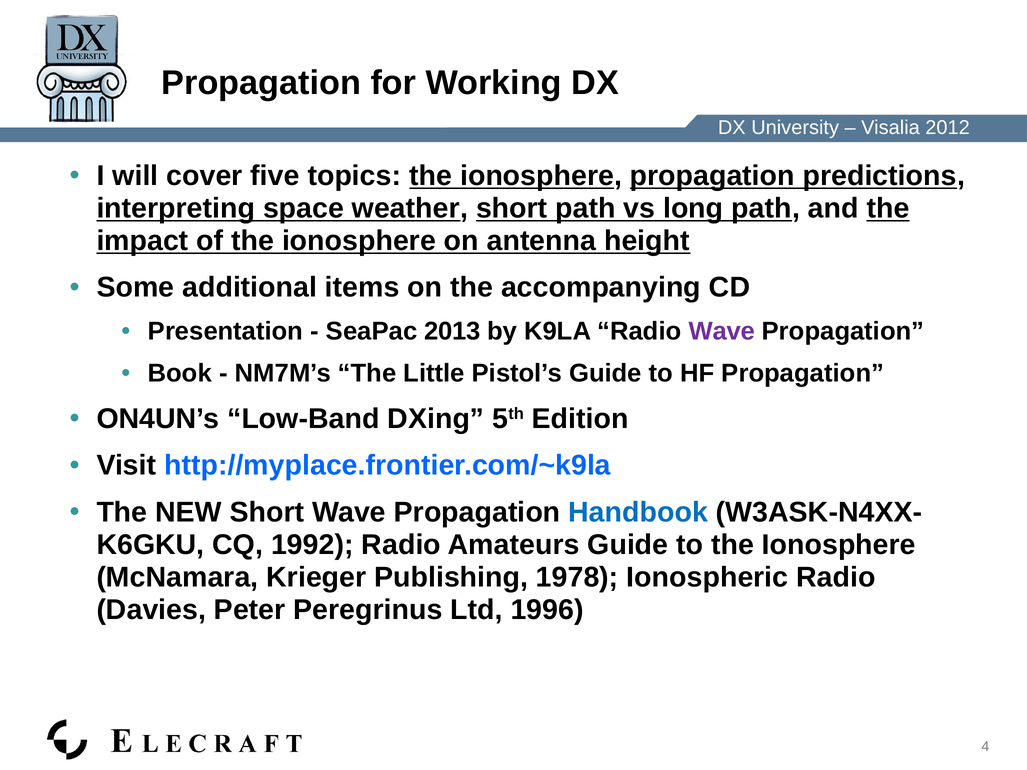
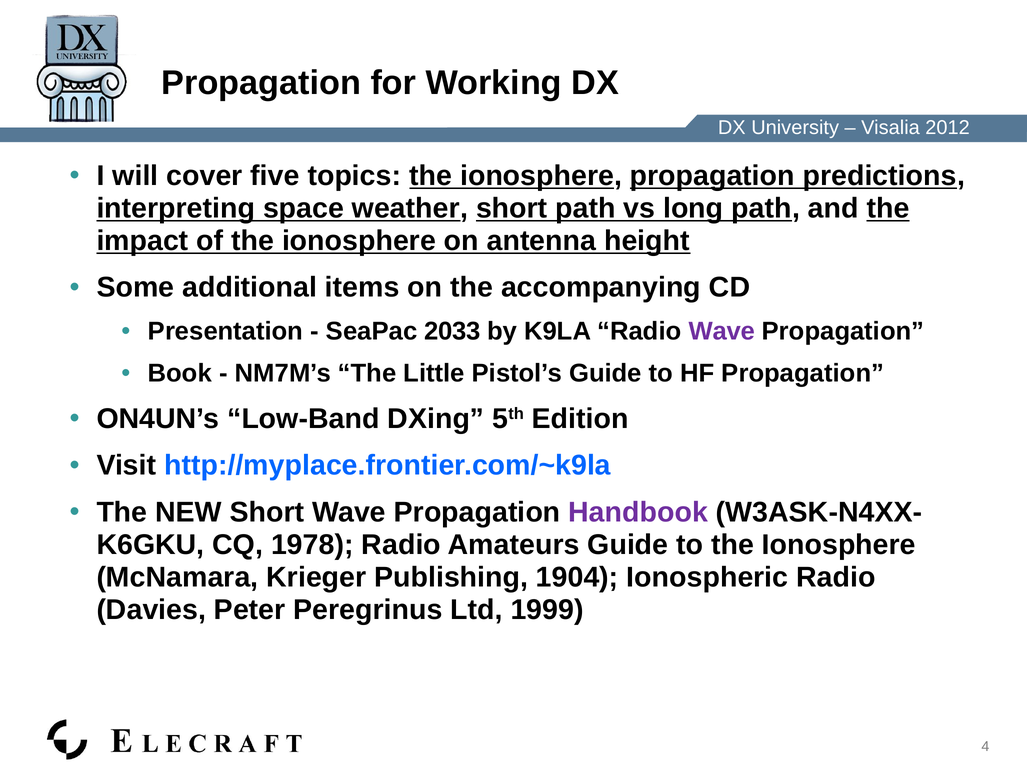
2013: 2013 -> 2033
Handbook colour: blue -> purple
1992: 1992 -> 1978
1978: 1978 -> 1904
1996: 1996 -> 1999
